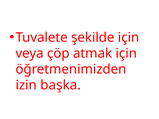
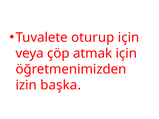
şekilde: şekilde -> oturup
